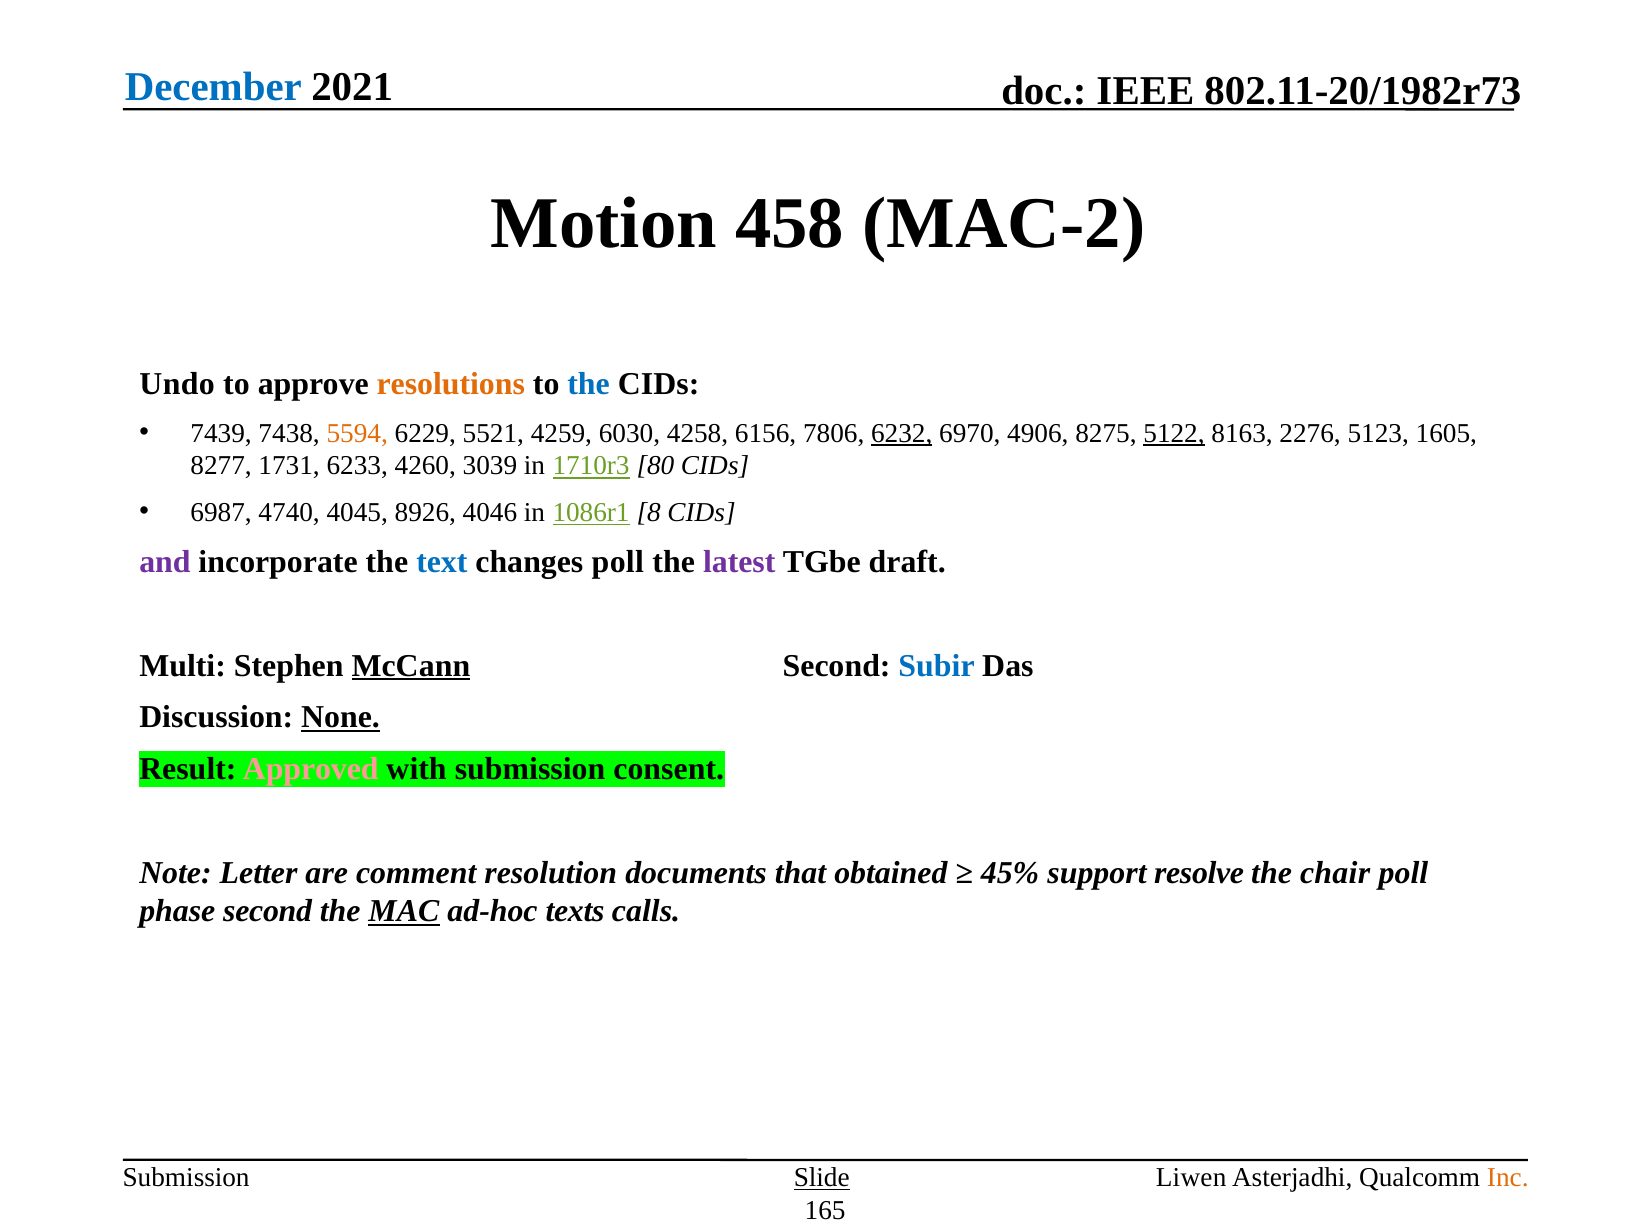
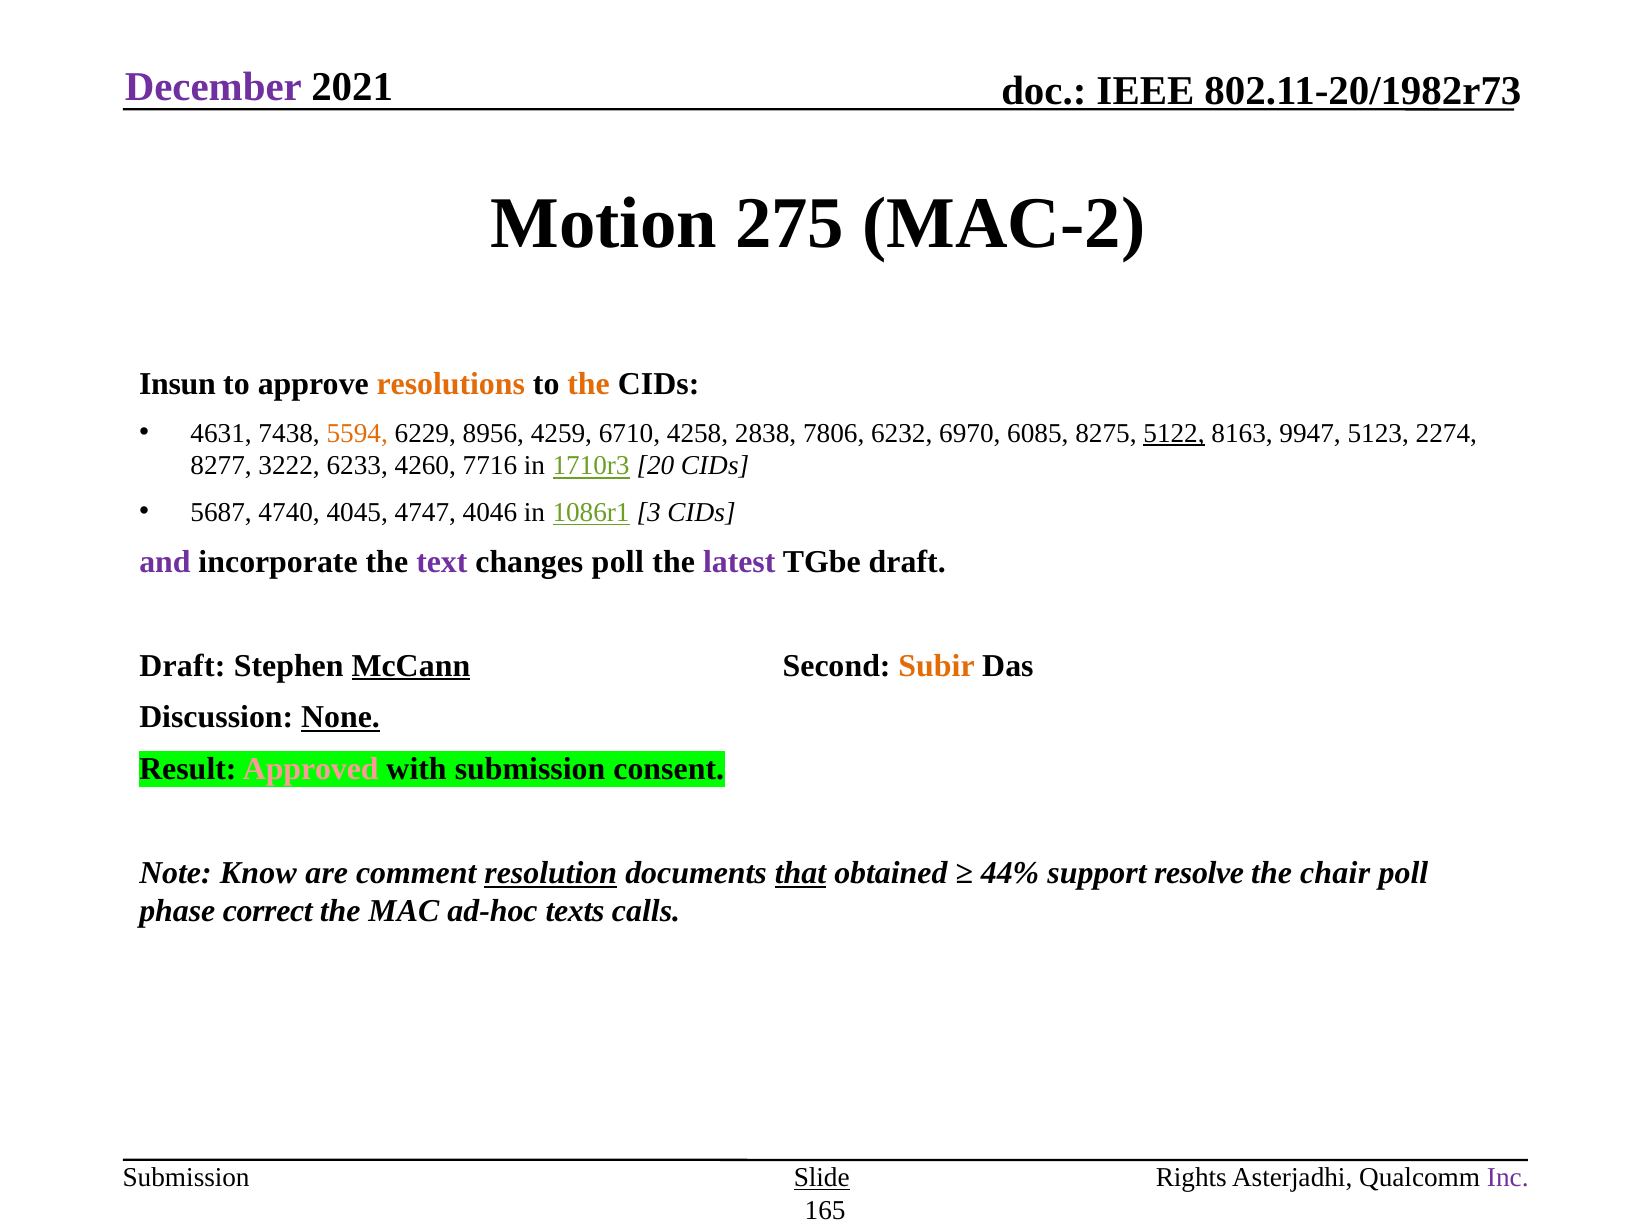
December colour: blue -> purple
458: 458 -> 275
Undo: Undo -> Insun
the at (589, 384) colour: blue -> orange
7439: 7439 -> 4631
5521: 5521 -> 8956
6030: 6030 -> 6710
6156: 6156 -> 2838
6232 underline: present -> none
4906: 4906 -> 6085
2276: 2276 -> 9947
1605: 1605 -> 2274
1731: 1731 -> 3222
3039: 3039 -> 7716
80: 80 -> 20
6987: 6987 -> 5687
8926: 8926 -> 4747
8: 8 -> 3
text colour: blue -> purple
Multi at (183, 665): Multi -> Draft
Subir colour: blue -> orange
Letter: Letter -> Know
resolution underline: none -> present
that underline: none -> present
45%: 45% -> 44%
phase second: second -> correct
MAC underline: present -> none
Liwen: Liwen -> Rights
Inc colour: orange -> purple
